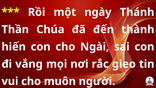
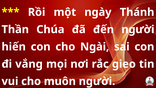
đến thành: thành -> người
